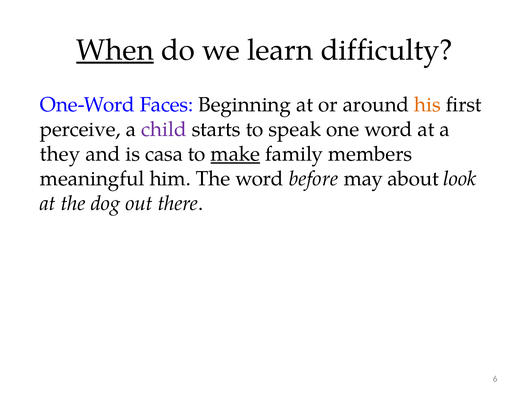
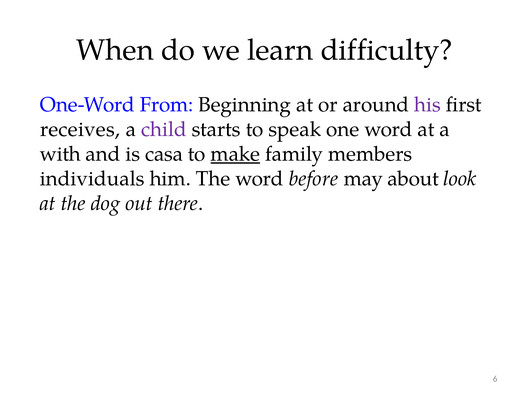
When underline: present -> none
Faces: Faces -> From
his colour: orange -> purple
perceive: perceive -> receives
they: they -> with
meaningful: meaningful -> individuals
